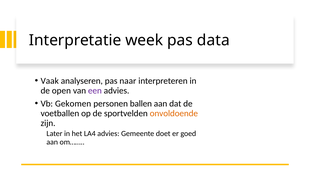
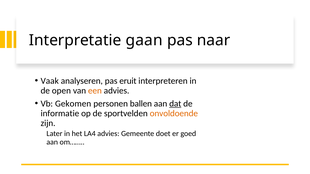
week: week -> gaan
data: data -> naar
naar: naar -> eruit
een colour: purple -> orange
dat underline: none -> present
voetballen: voetballen -> informatie
